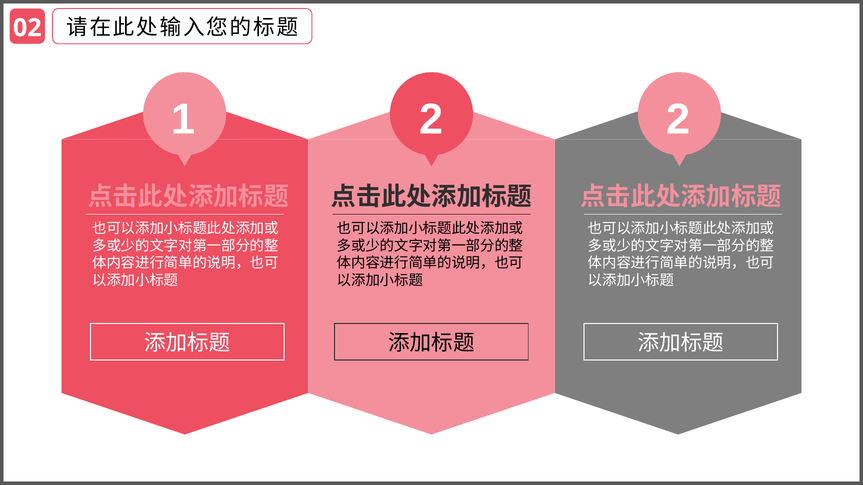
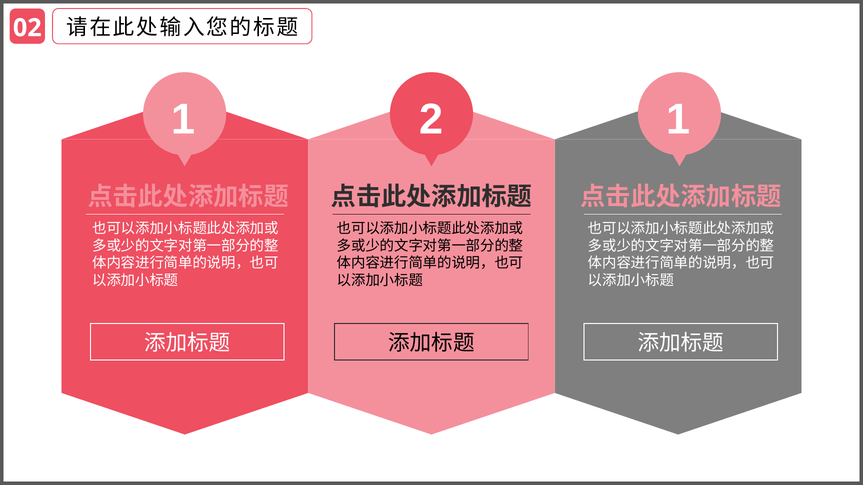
2 2: 2 -> 1
